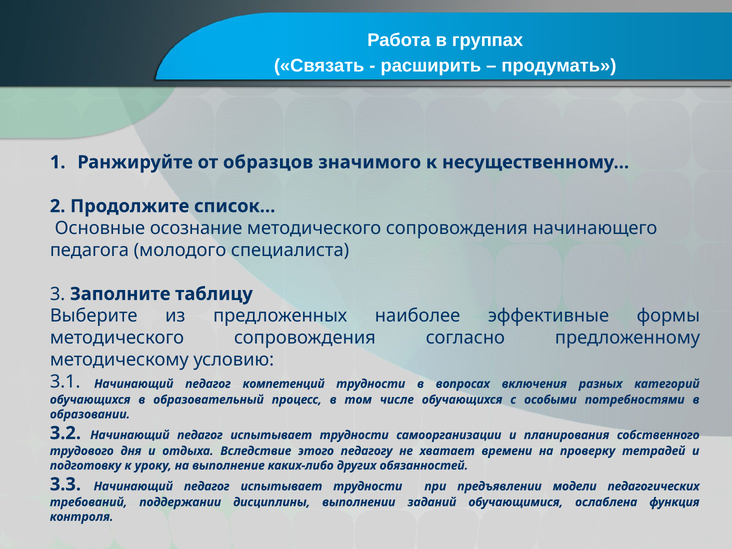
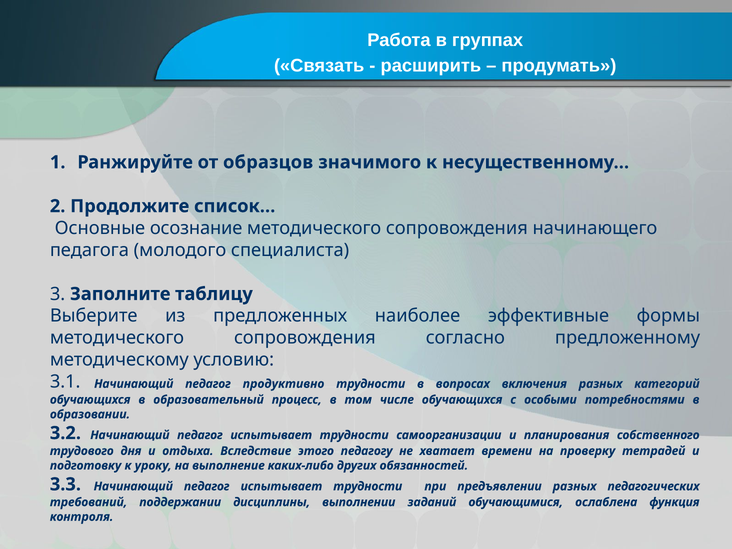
компетенций: компетенций -> продуктивно
предъявлении модели: модели -> разных
